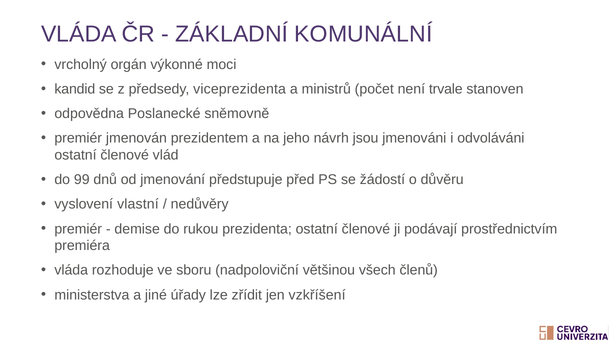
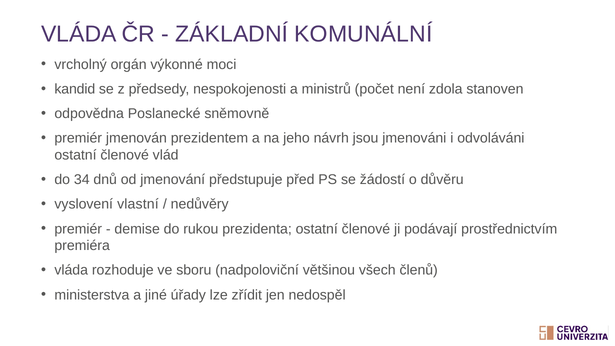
viceprezidenta: viceprezidenta -> nespokojenosti
trvale: trvale -> zdola
99: 99 -> 34
vzkříšení: vzkříšení -> nedospěl
